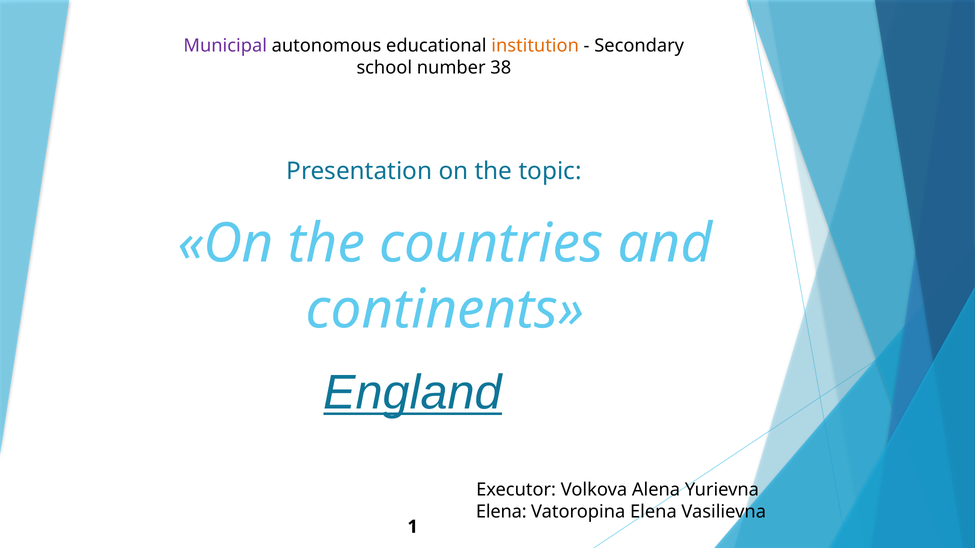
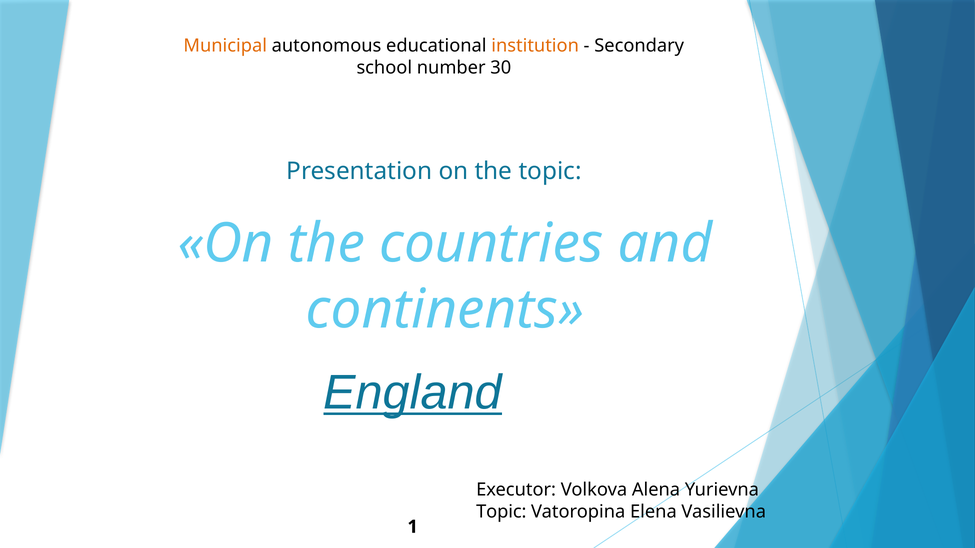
Municipal colour: purple -> orange
38: 38 -> 30
Elena at (501, 512): Elena -> Topic
